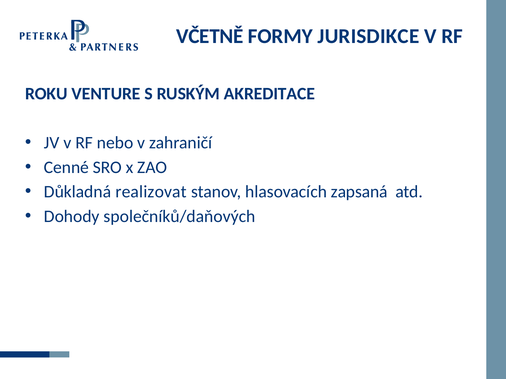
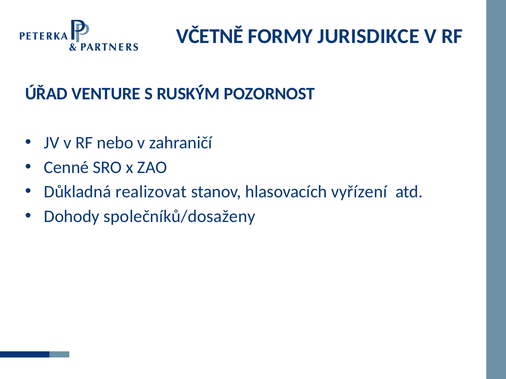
ROKU: ROKU -> ÚŘAD
AKREDITACE: AKREDITACE -> POZORNOST
zapsaná: zapsaná -> vyřízení
společníků/daňových: společníků/daňových -> společníků/dosaženy
